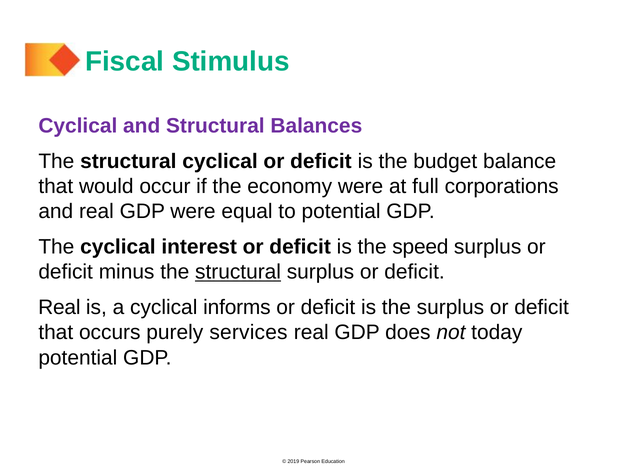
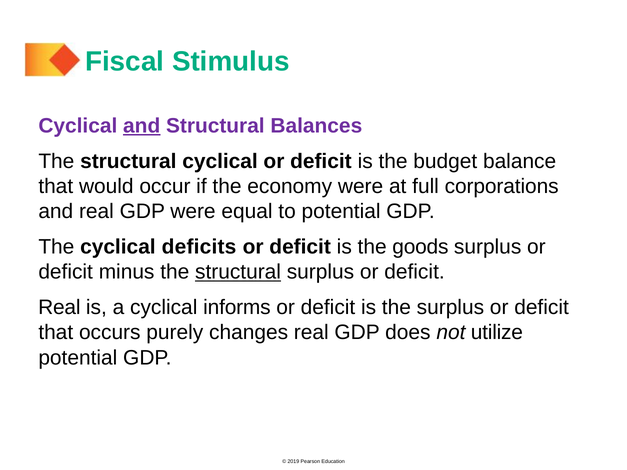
and at (142, 126) underline: none -> present
interest: interest -> deficits
speed: speed -> goods
services: services -> changes
today: today -> utilize
